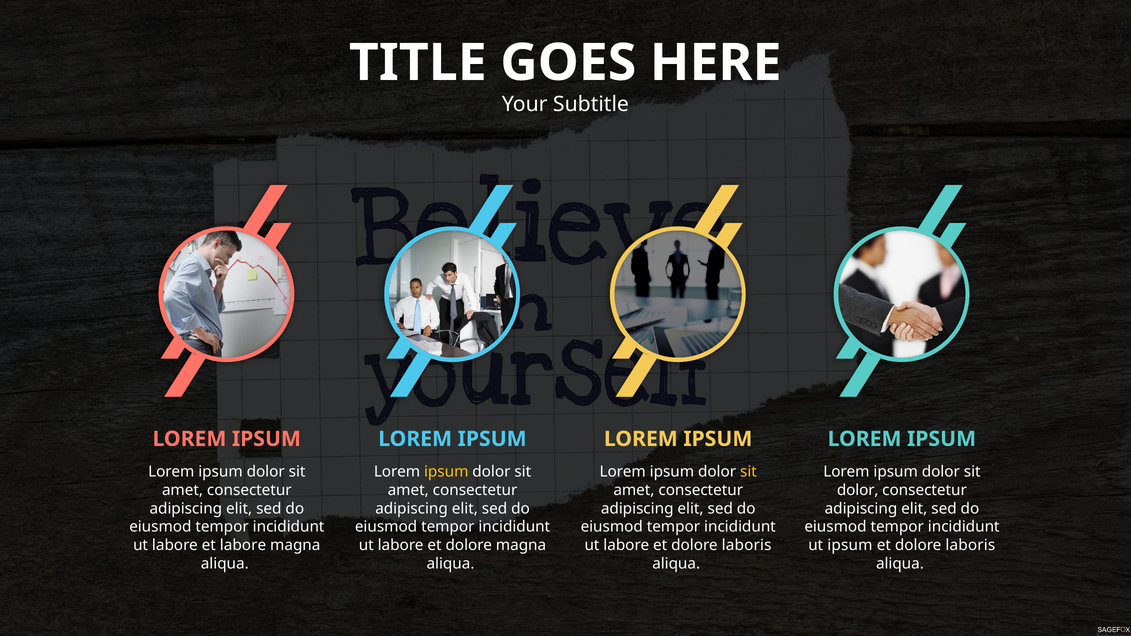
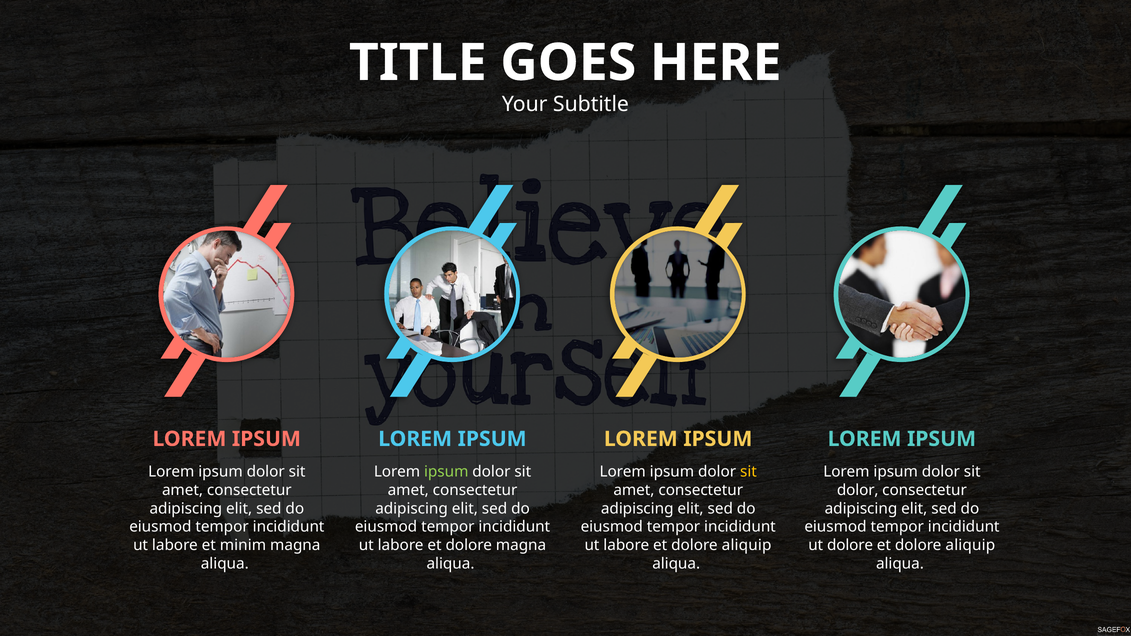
ipsum at (446, 472) colour: yellow -> light green
et labore: labore -> minim
labore et dolore laboris: laboris -> aliquip
ut ipsum: ipsum -> dolore
laboris at (970, 545): laboris -> aliquip
